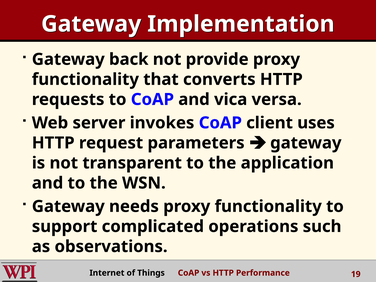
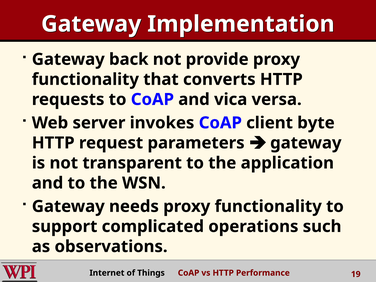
uses: uses -> byte
